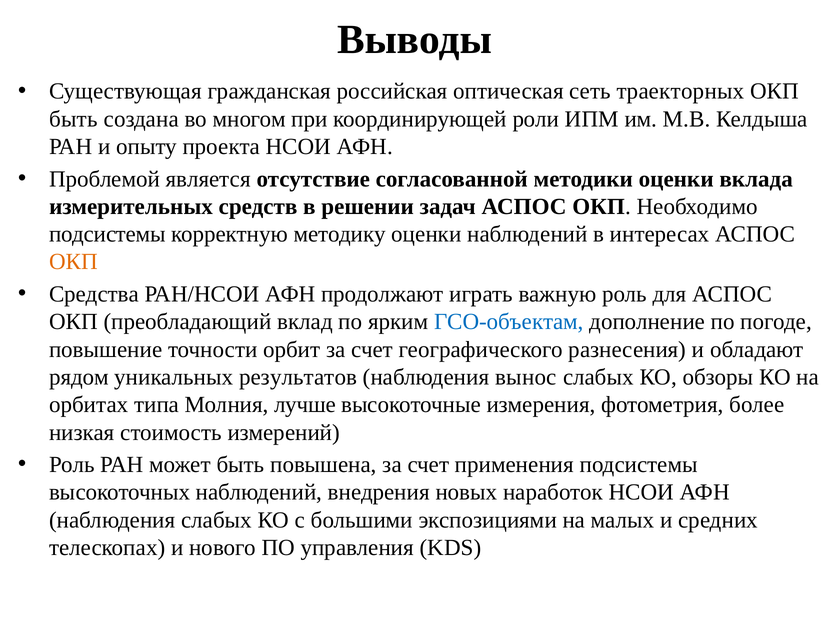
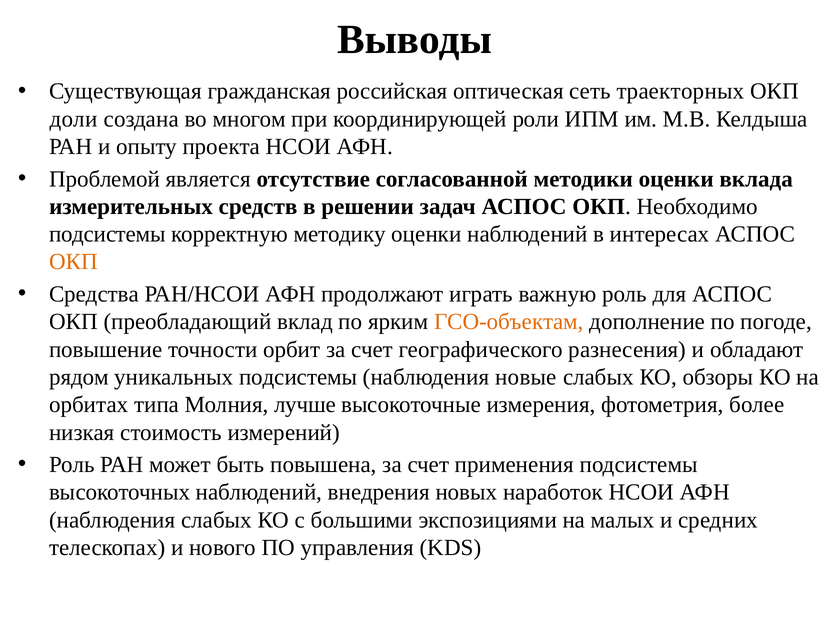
быть at (73, 119): быть -> доли
ГСО-объектам colour: blue -> orange
уникальных результатов: результатов -> подсистемы
вынос: вынос -> новые
